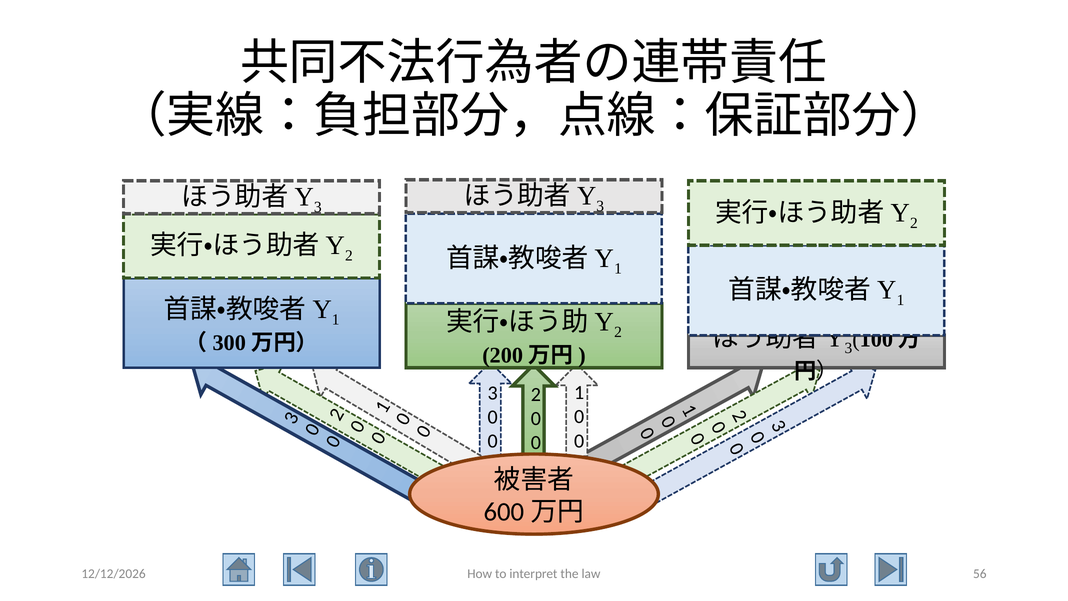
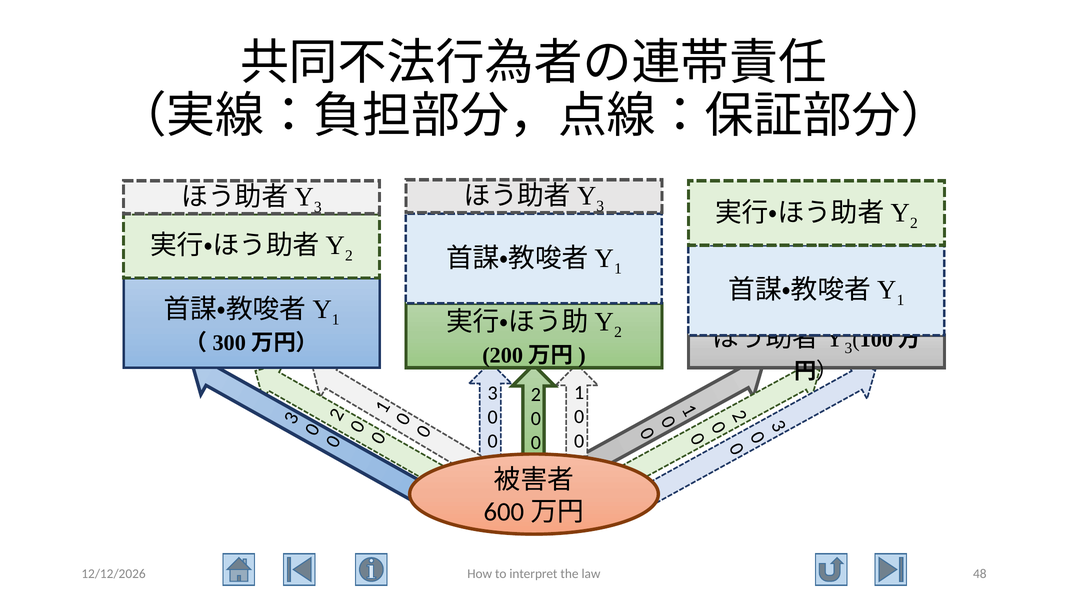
56: 56 -> 48
